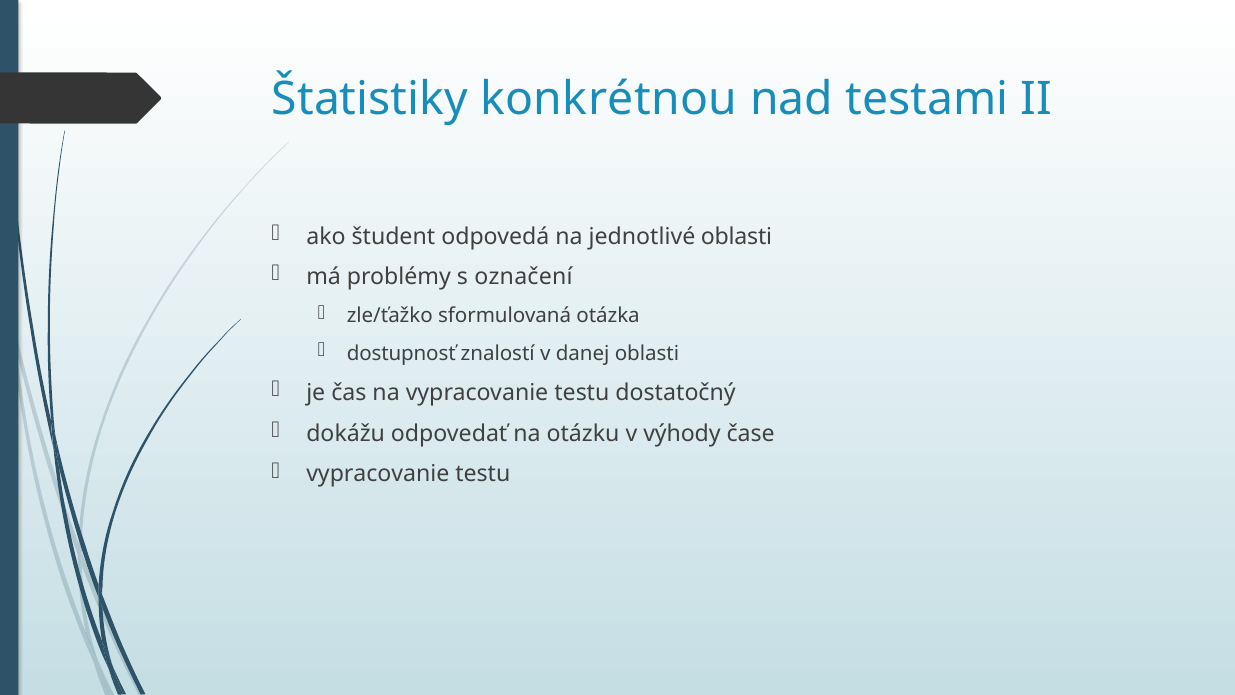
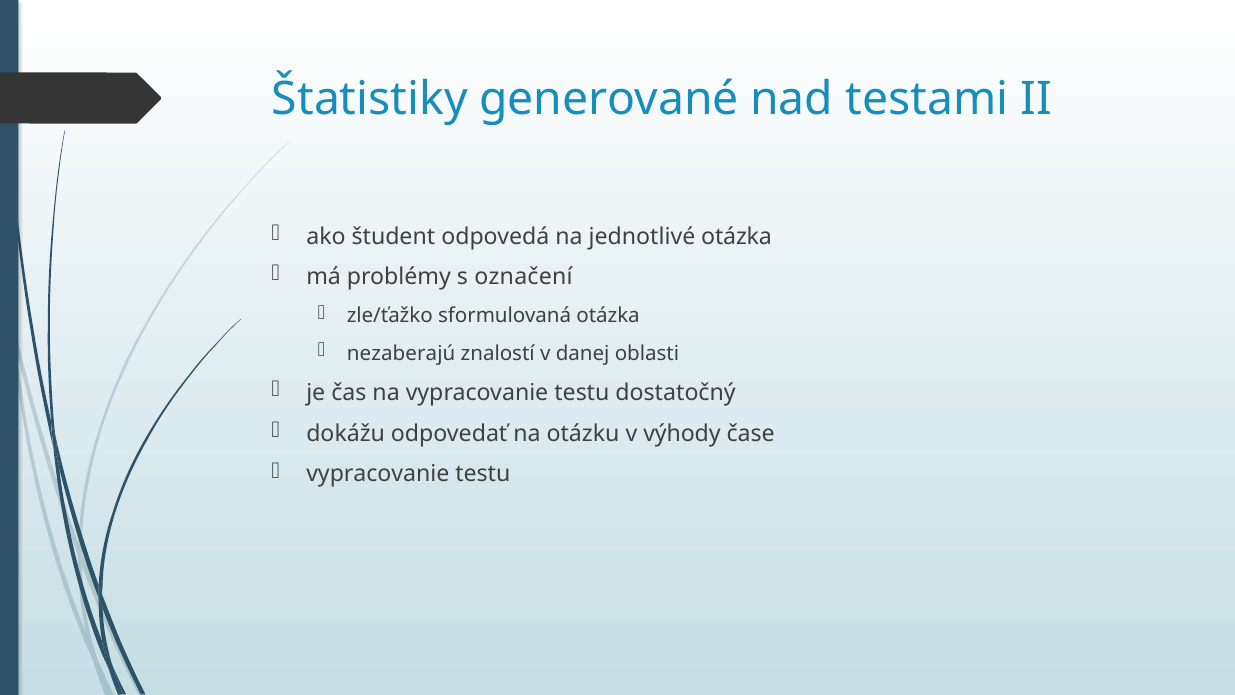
konkrétnou: konkrétnou -> generované
jednotlivé oblasti: oblasti -> otázka
dostupnosť: dostupnosť -> nezaberajú
